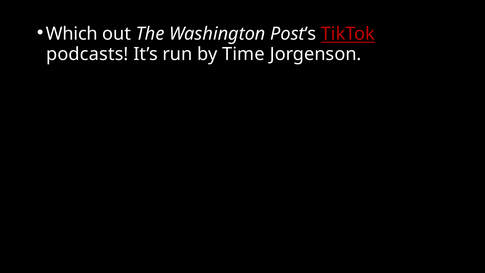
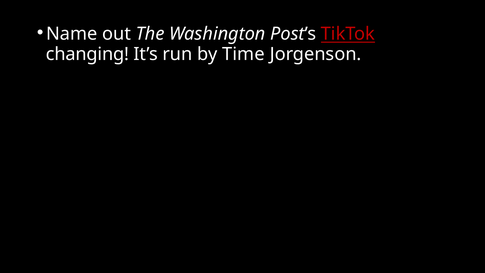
Which: Which -> Name
podcasts: podcasts -> changing
